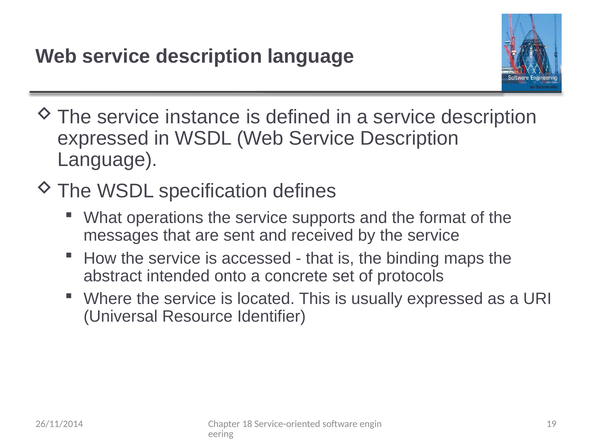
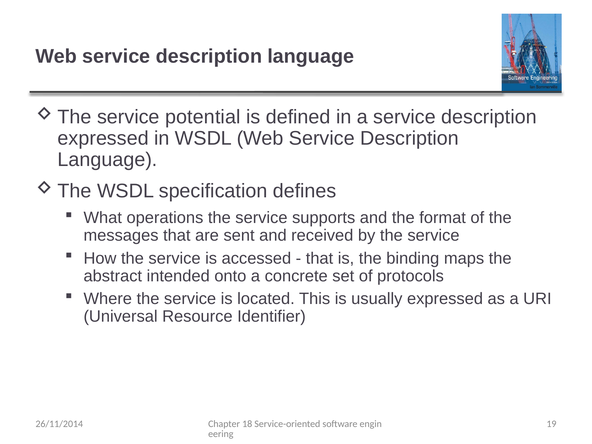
instance: instance -> potential
